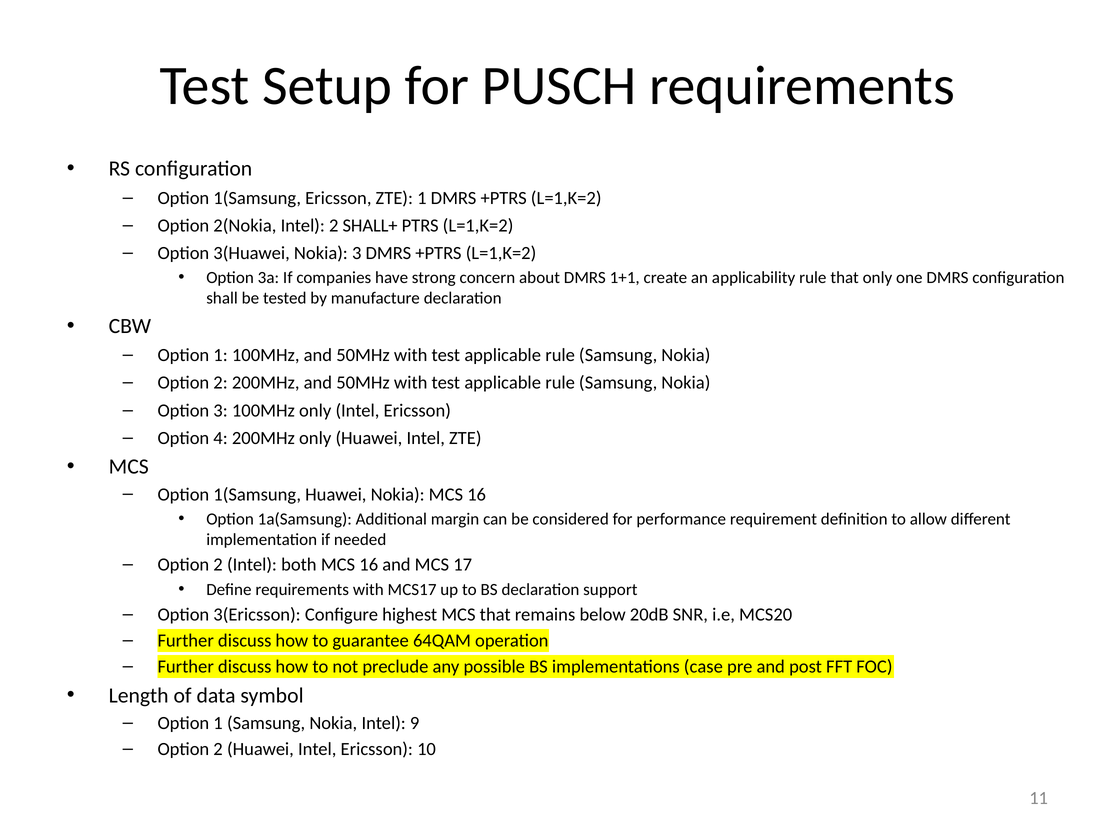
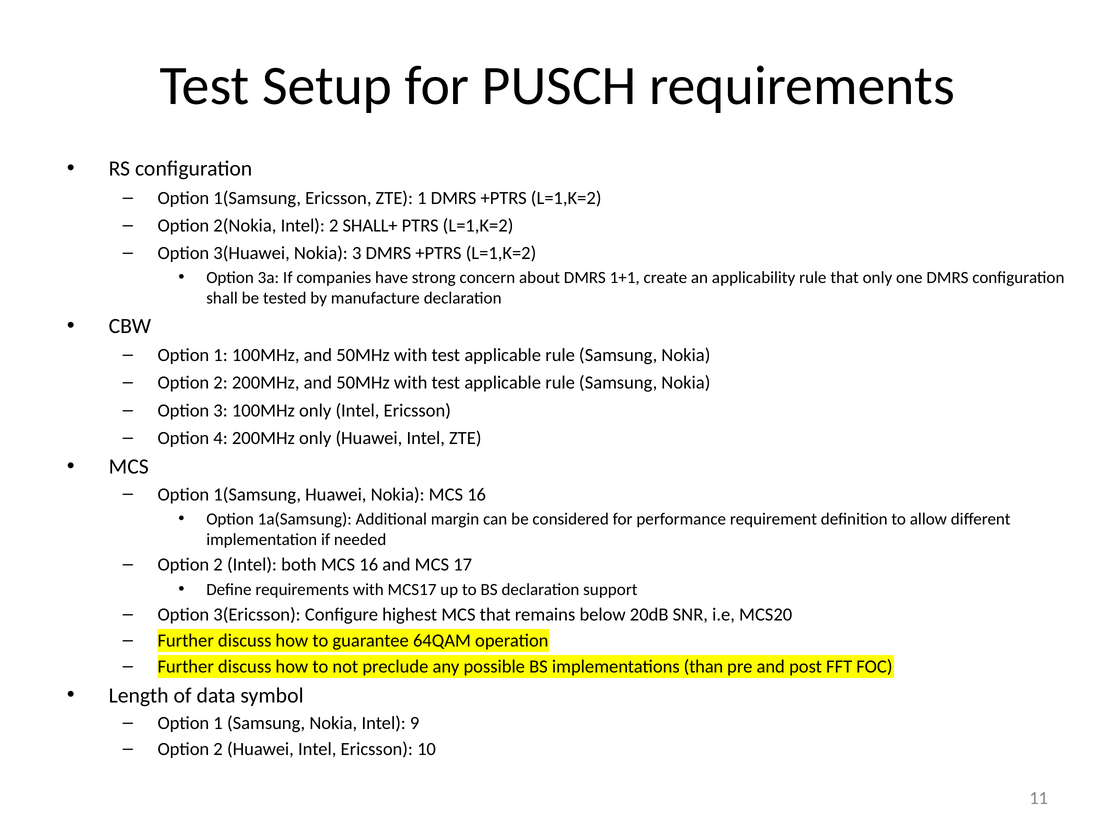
case: case -> than
